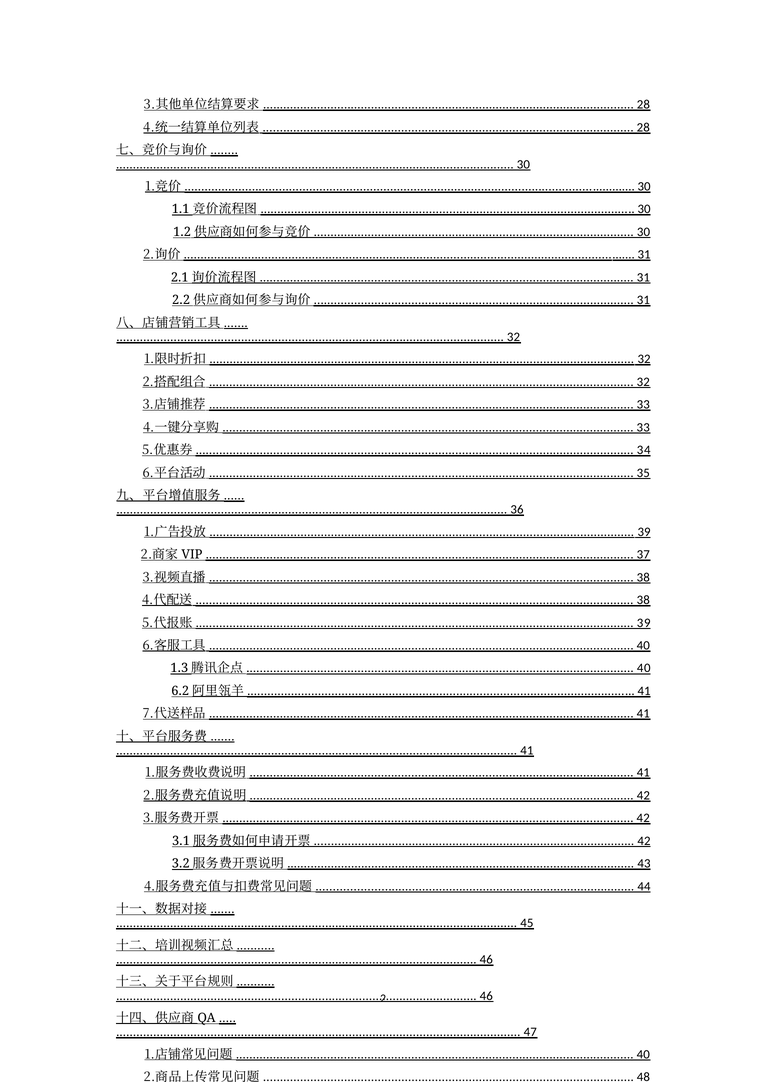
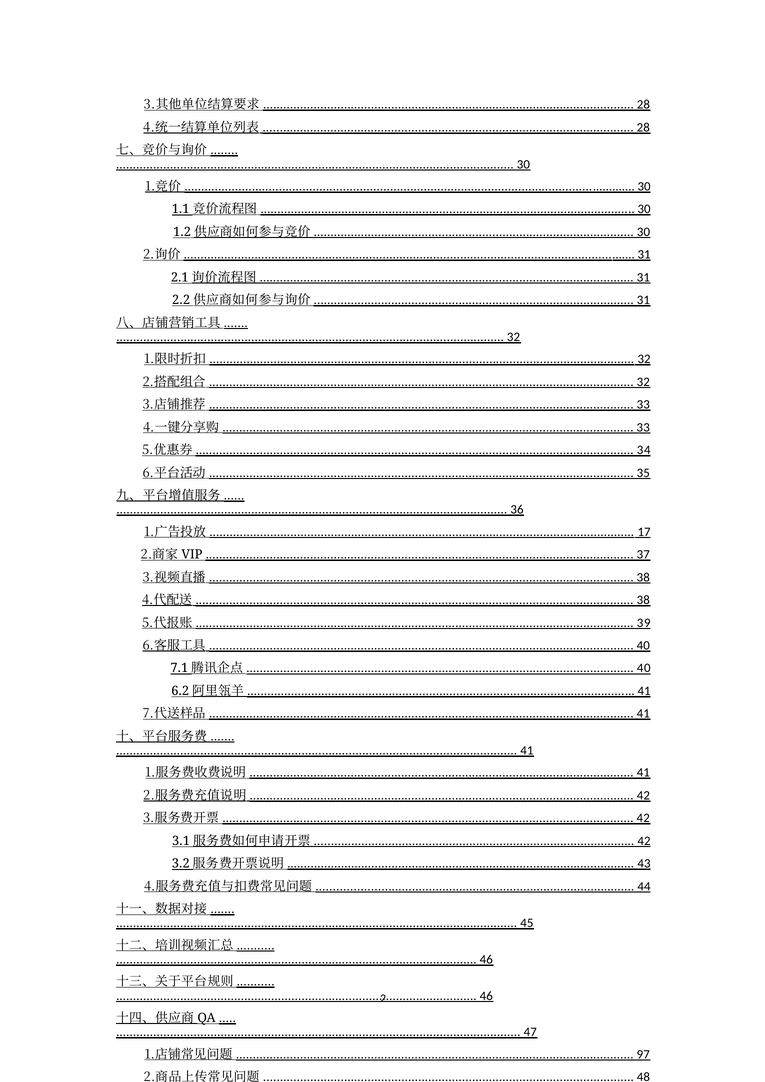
39 at (644, 532): 39 -> 17
1.3: 1.3 -> 7.1
40 at (643, 1054): 40 -> 97
